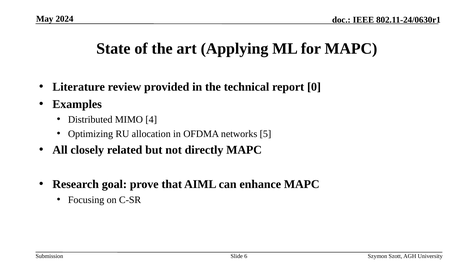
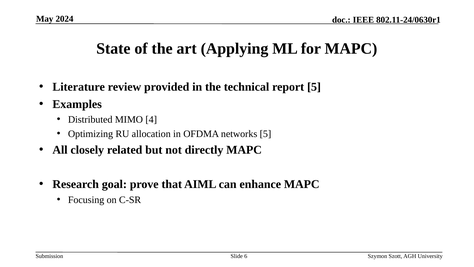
report 0: 0 -> 5
